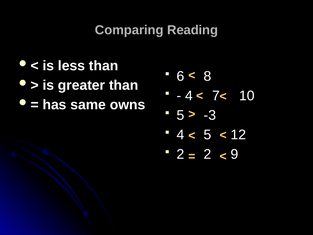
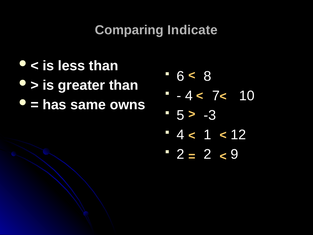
Reading: Reading -> Indicate
4 5: 5 -> 1
